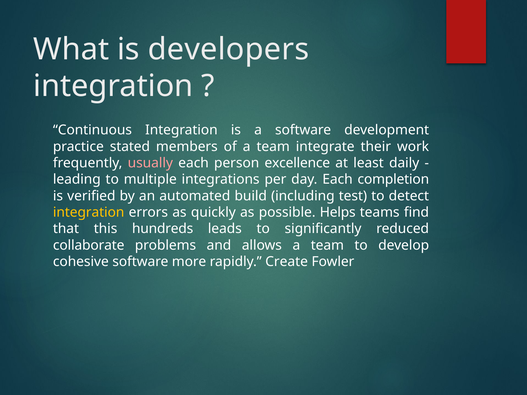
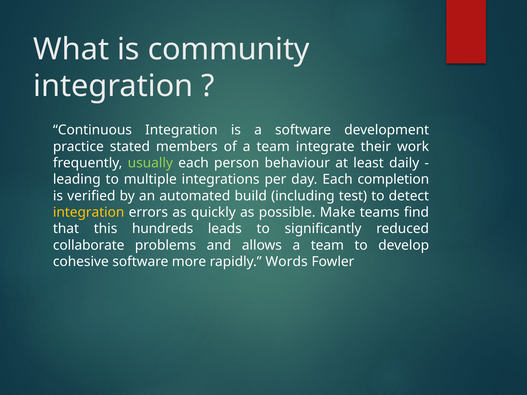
developers: developers -> community
usually colour: pink -> light green
excellence: excellence -> behaviour
Helps: Helps -> Make
Create: Create -> Words
